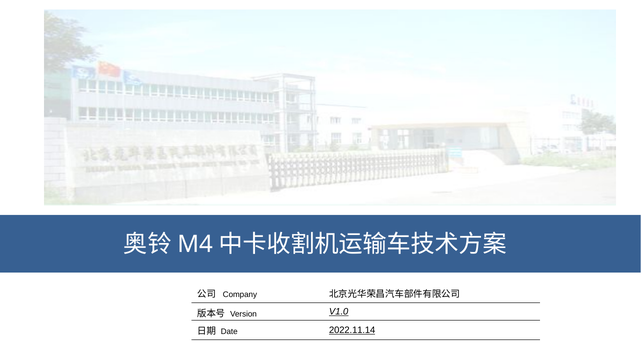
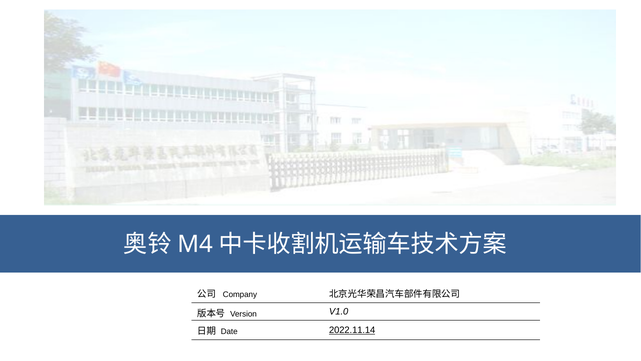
V1.0 underline: present -> none
